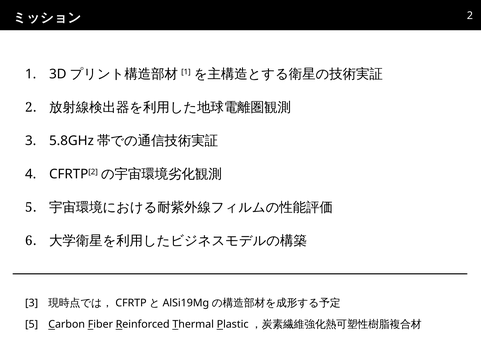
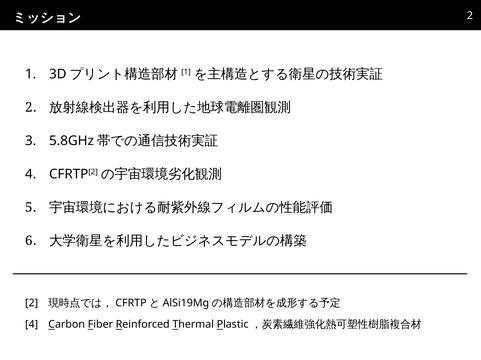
3 at (32, 304): 3 -> 2
5 at (32, 325): 5 -> 4
